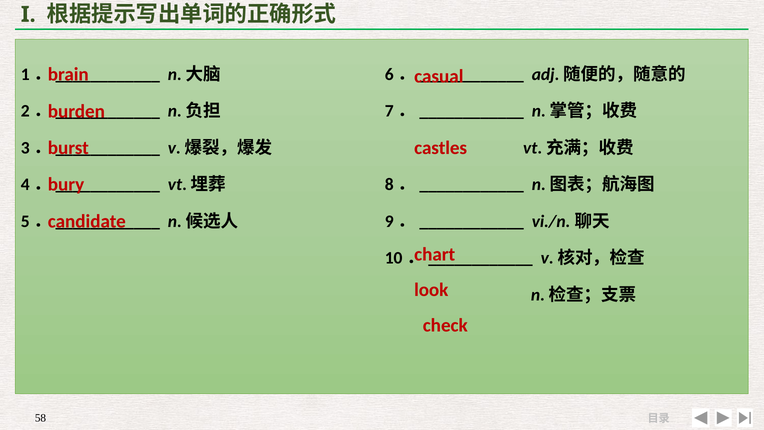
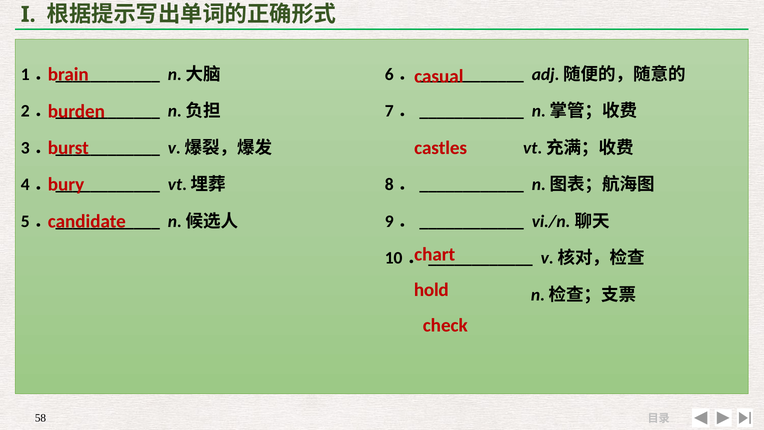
look: look -> hold
